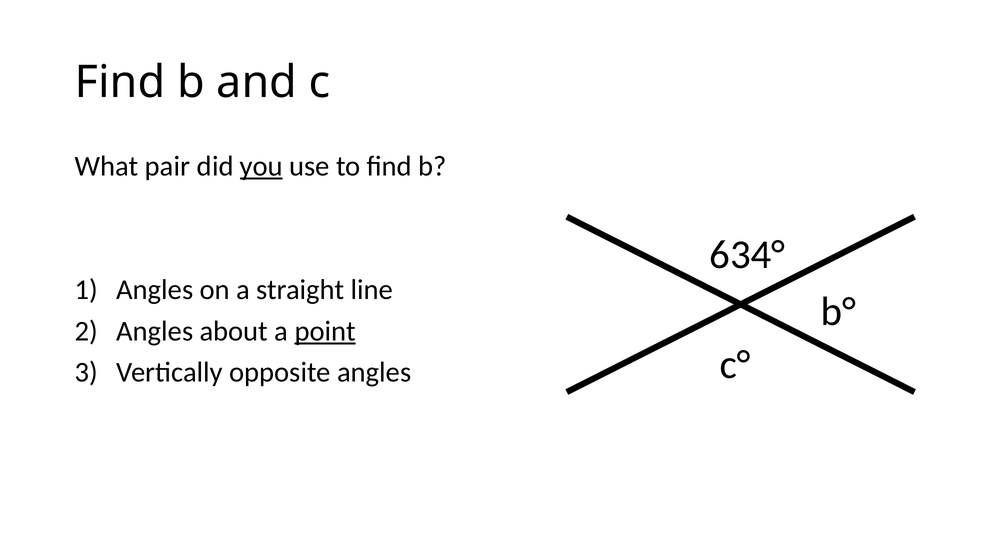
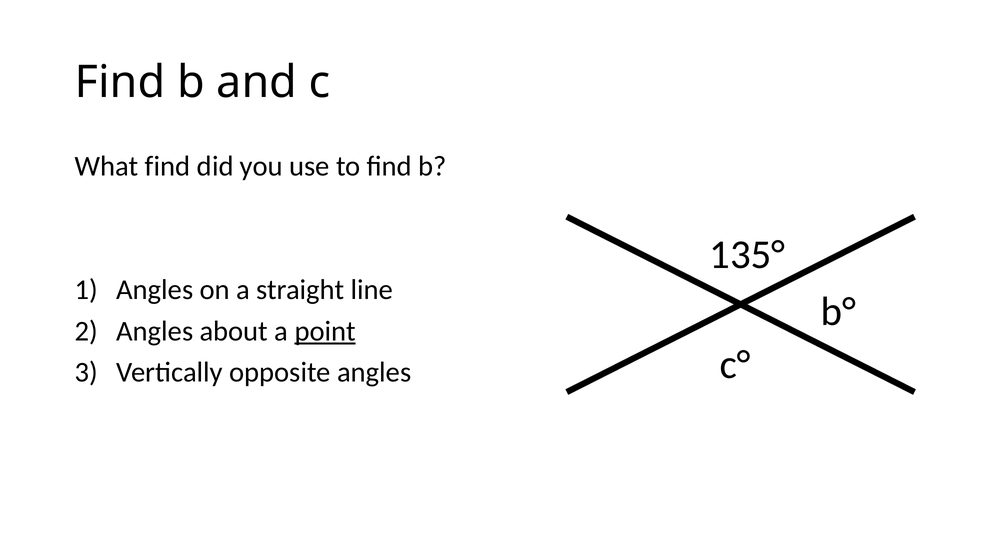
What pair: pair -> find
you underline: present -> none
634°: 634° -> 135°
